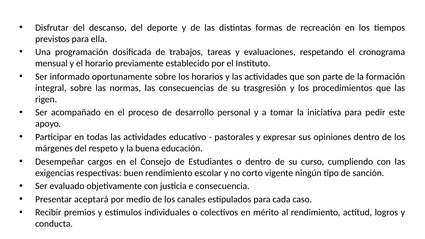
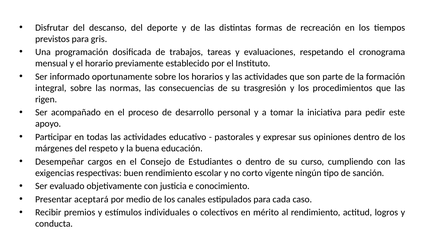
ella: ella -> gris
consecuencia: consecuencia -> conocimiento
